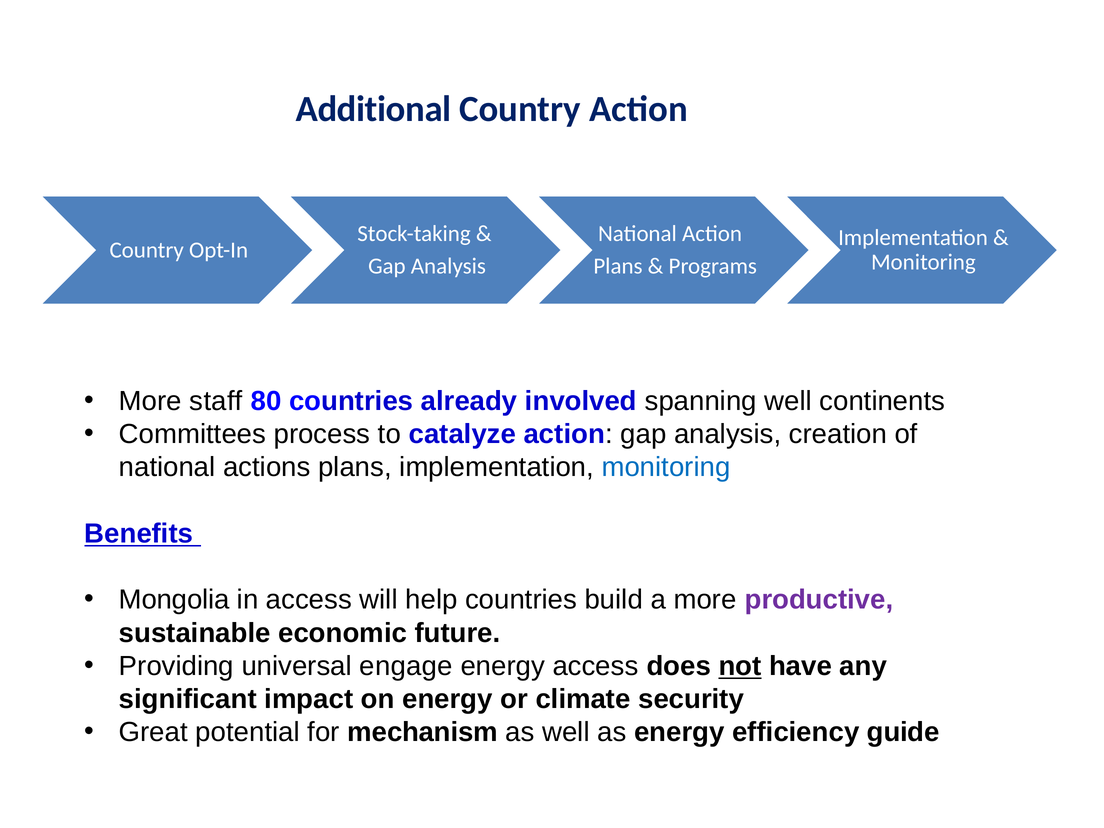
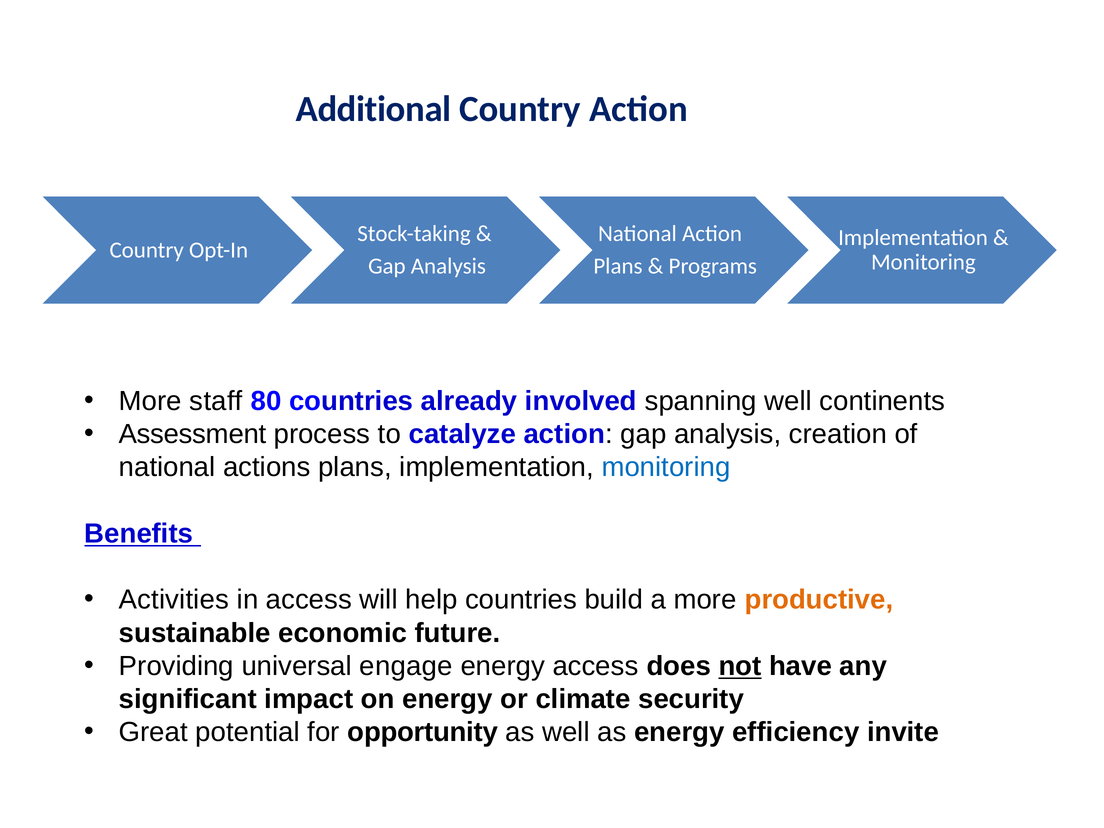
Committees: Committees -> Assessment
Mongolia: Mongolia -> Activities
productive colour: purple -> orange
mechanism: mechanism -> opportunity
guide: guide -> invite
